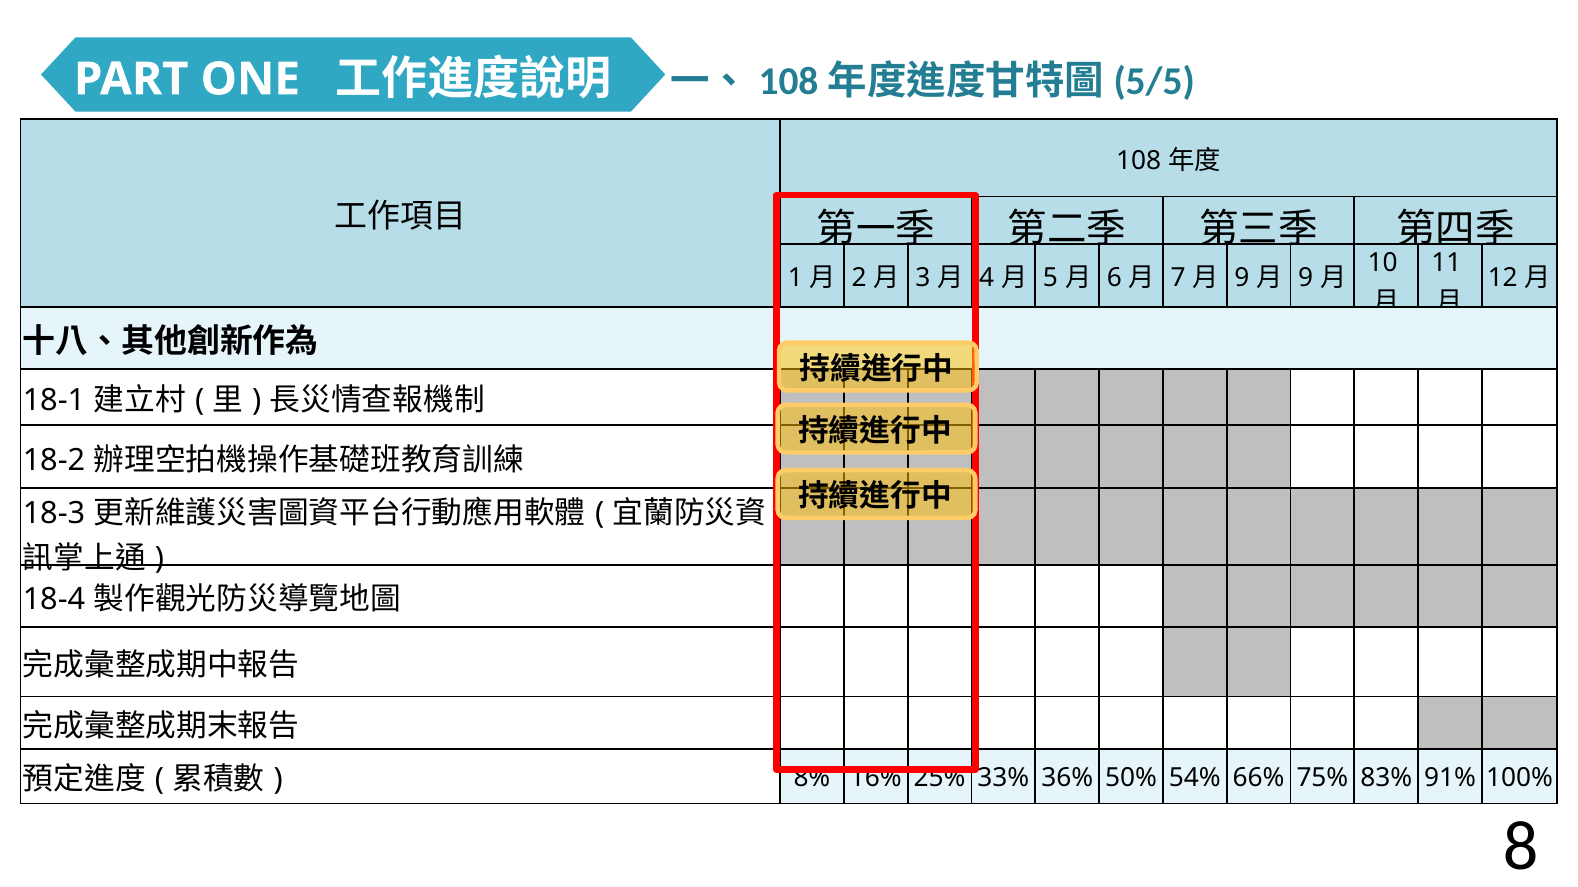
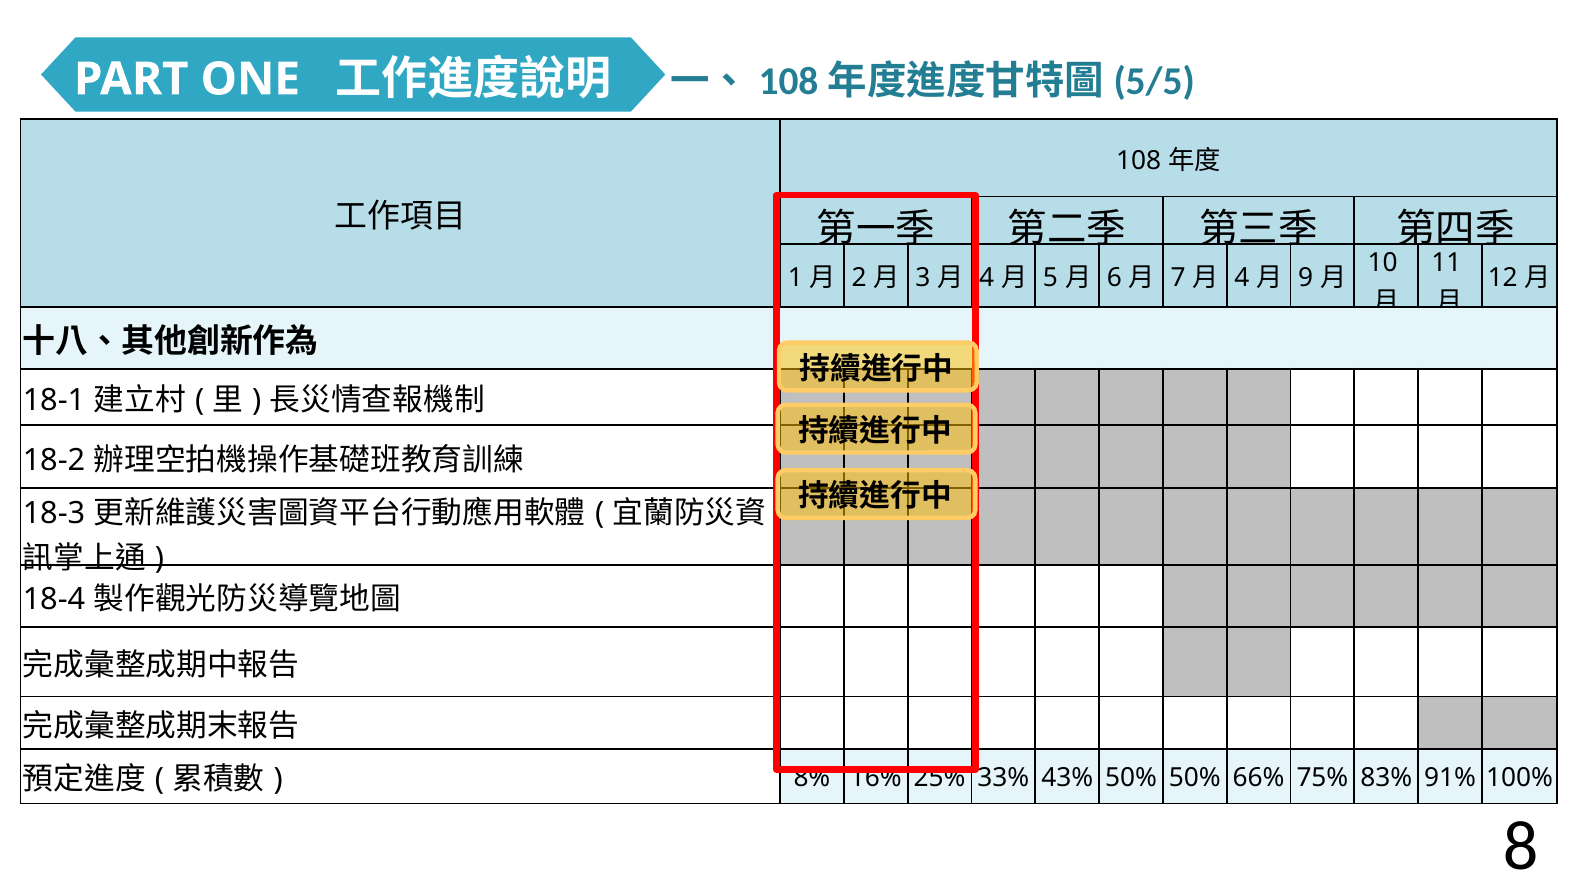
9 at (1242, 278): 9 -> 4
36%: 36% -> 43%
50% 54%: 54% -> 50%
